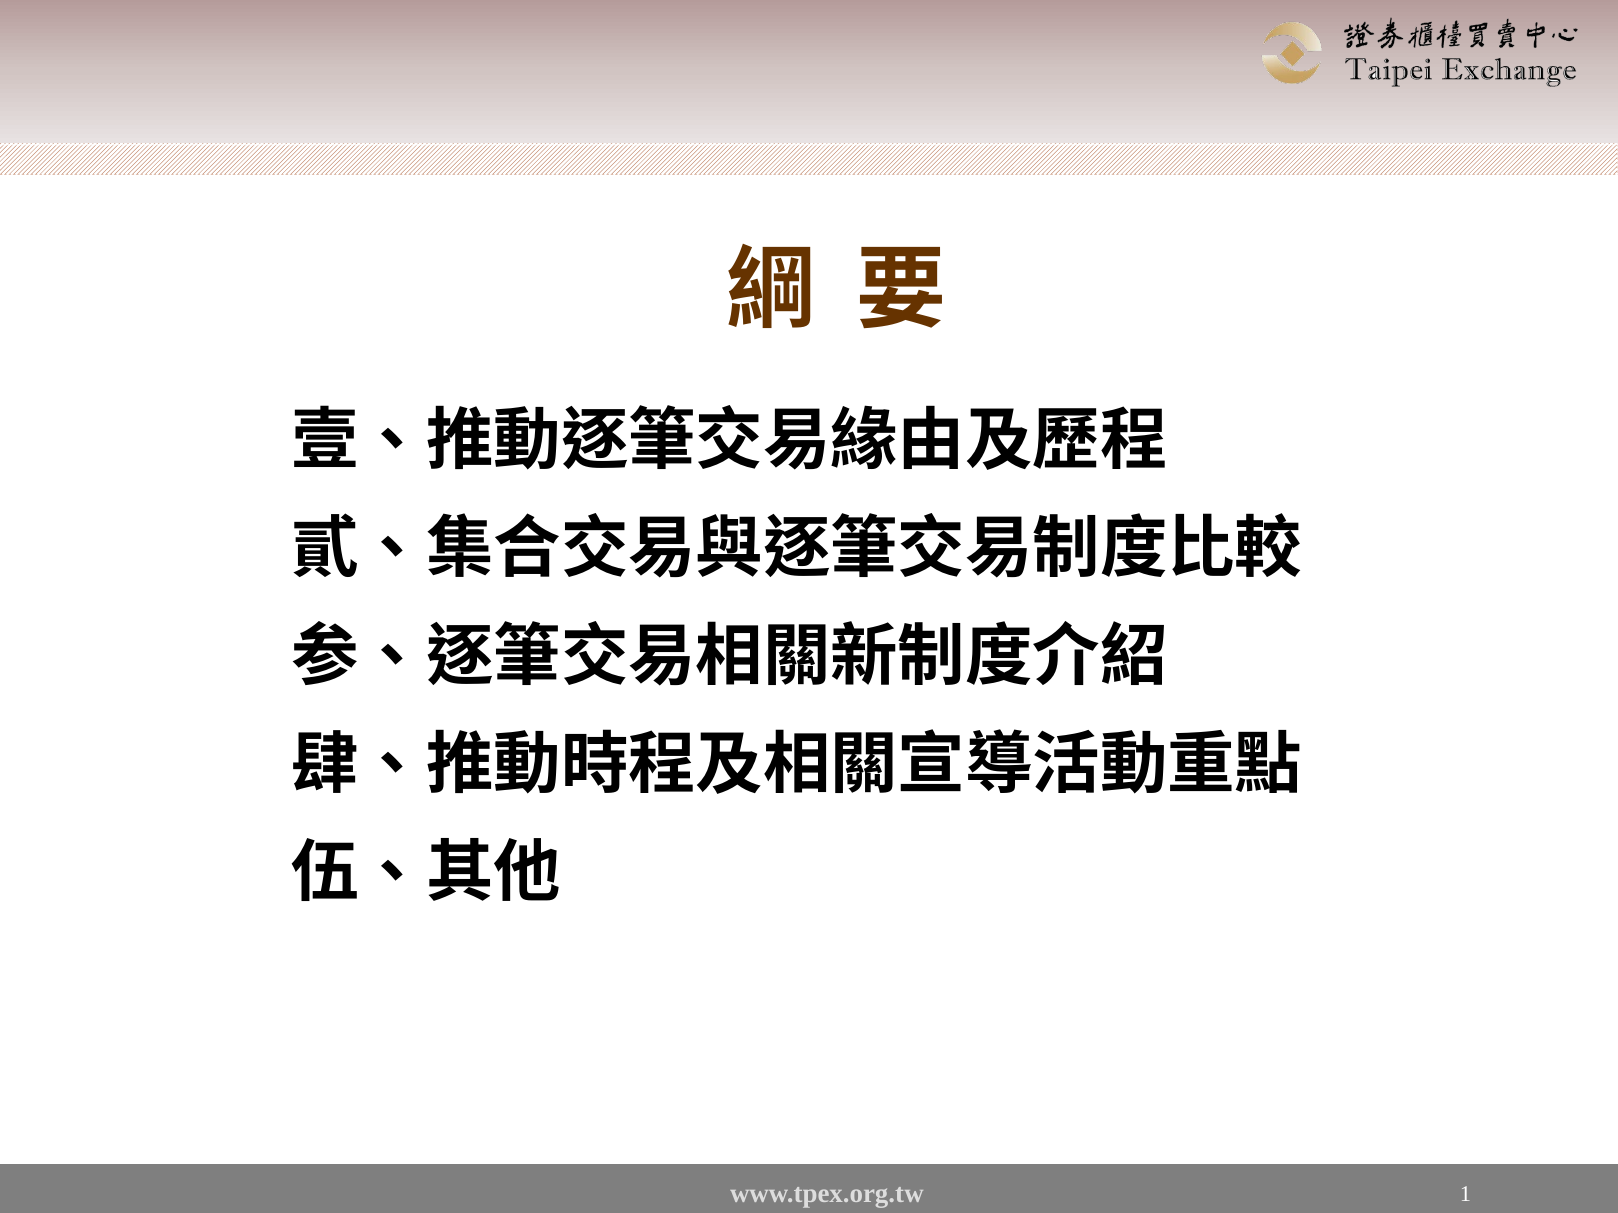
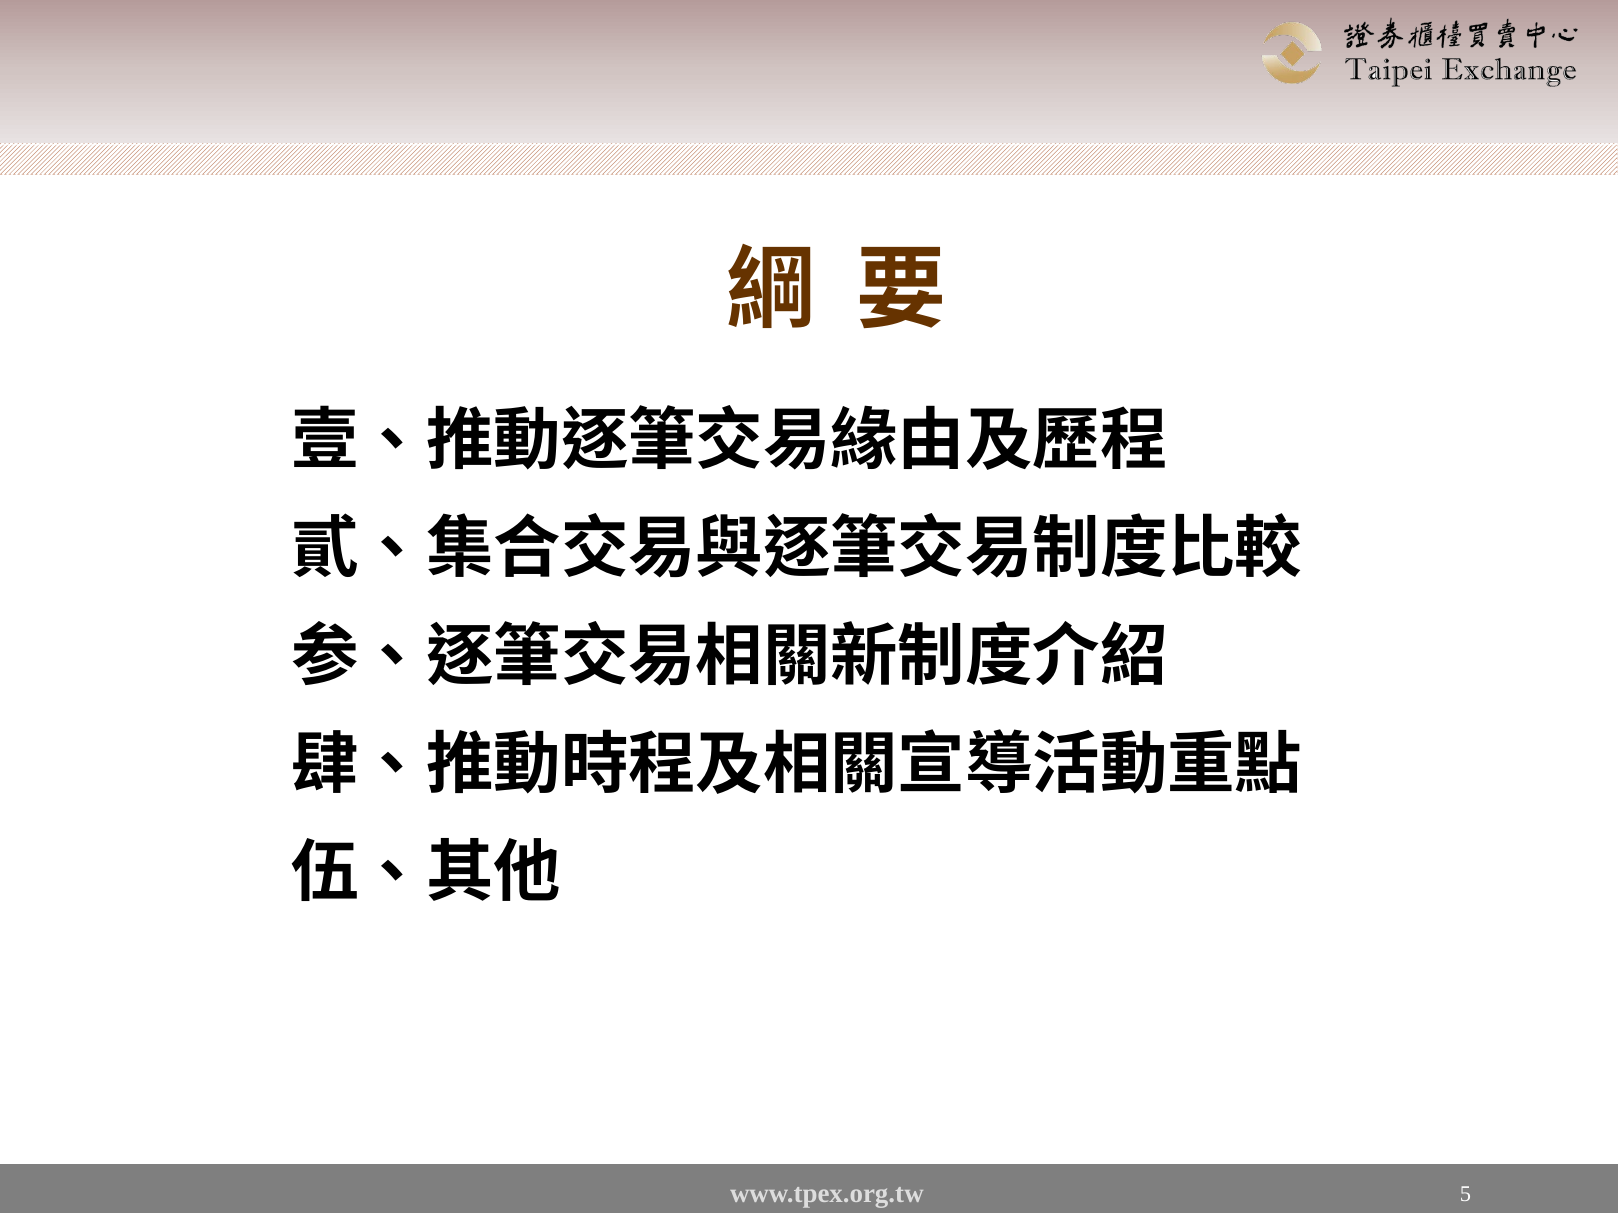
1: 1 -> 5
